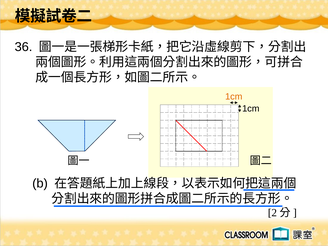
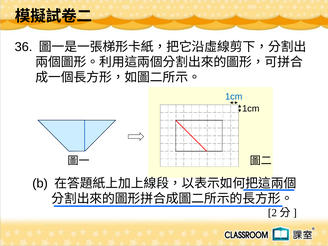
1cm at (234, 97) colour: orange -> blue
